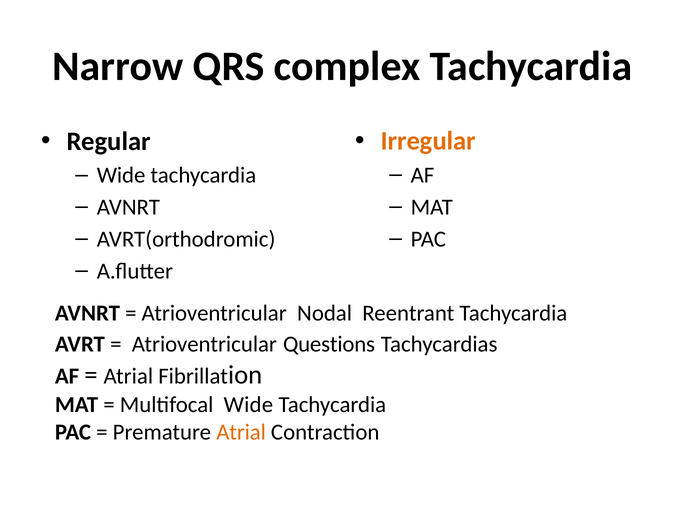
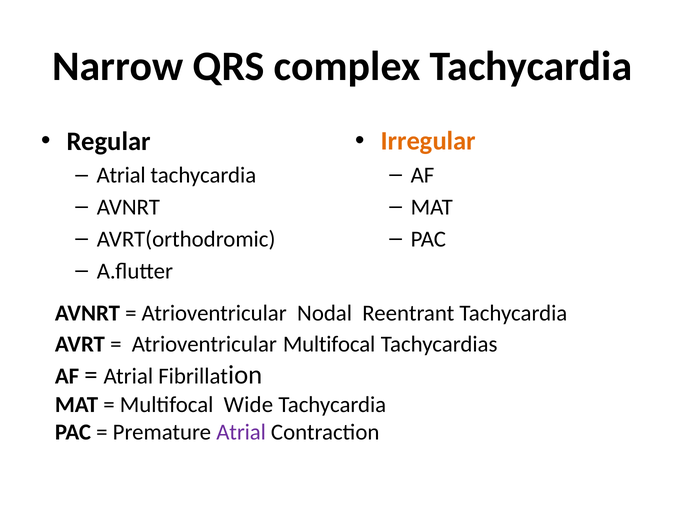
Wide at (121, 175): Wide -> Atrial
Atrioventricular Questions: Questions -> Multifocal
Atrial at (241, 432) colour: orange -> purple
